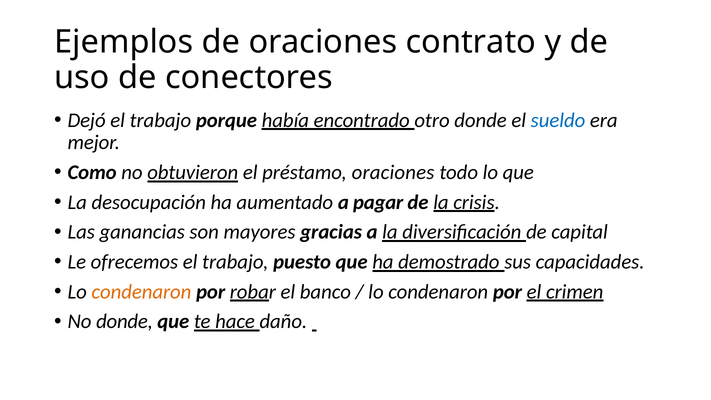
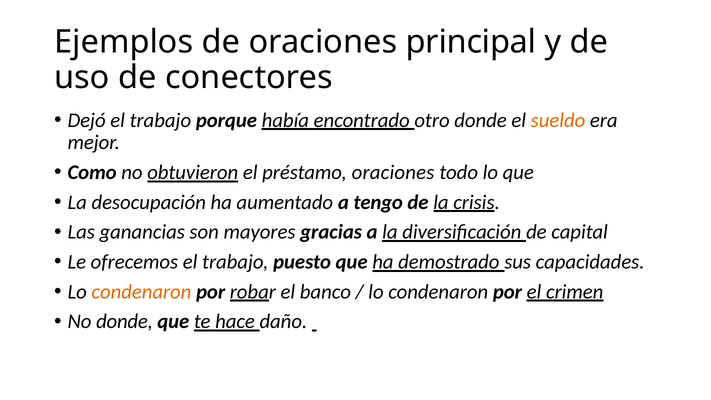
contrato: contrato -> principal
sueldo colour: blue -> orange
pagar: pagar -> tengo
